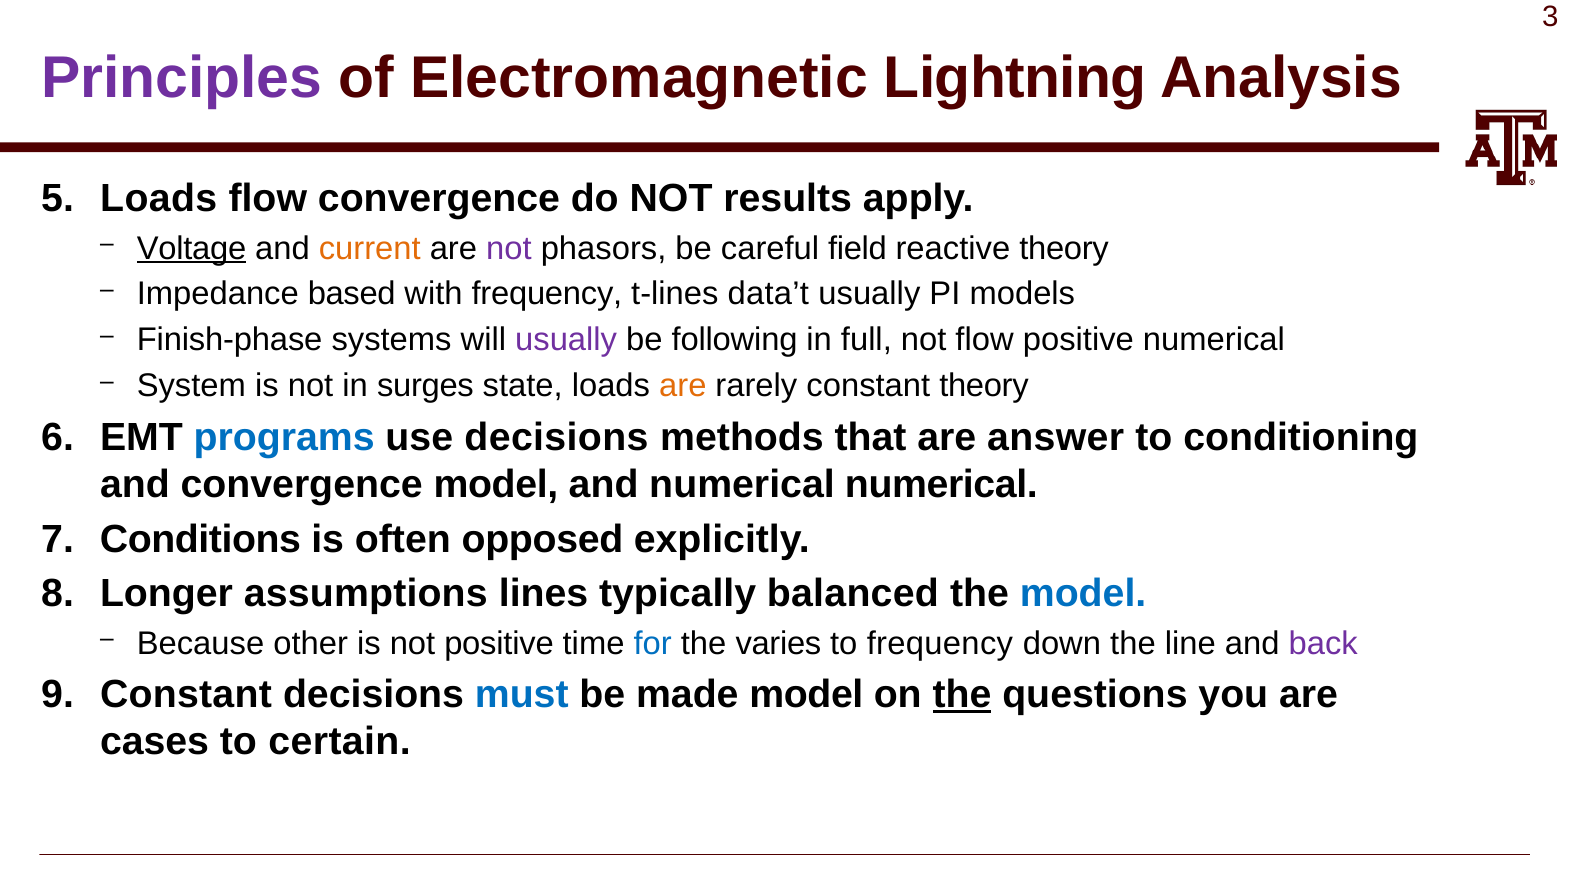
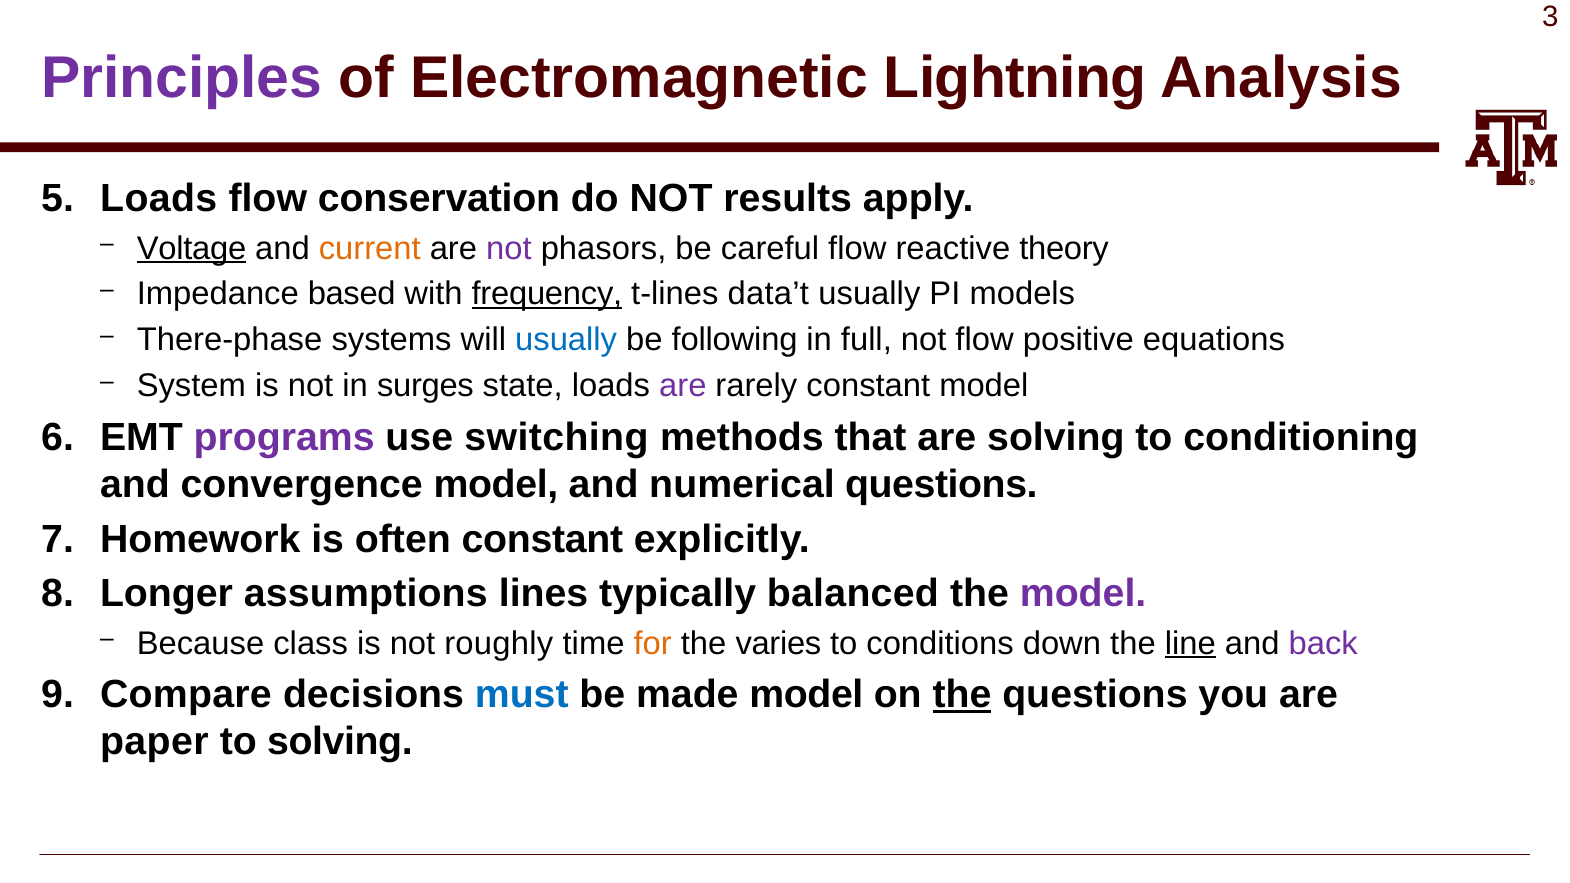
flow convergence: convergence -> conservation
careful field: field -> flow
frequency at (547, 294) underline: none -> present
Finish-phase: Finish-phase -> There-phase
usually at (566, 340) colour: purple -> blue
positive numerical: numerical -> equations
are at (683, 386) colour: orange -> purple
constant theory: theory -> model
programs colour: blue -> purple
use decisions: decisions -> switching
are answer: answer -> solving
numerical numerical: numerical -> questions
Conditions: Conditions -> Homework
often opposed: opposed -> constant
model at (1083, 594) colour: blue -> purple
other: other -> class
not positive: positive -> roughly
for colour: blue -> orange
to frequency: frequency -> conditions
line underline: none -> present
Constant at (186, 695): Constant -> Compare
cases: cases -> paper
to certain: certain -> solving
